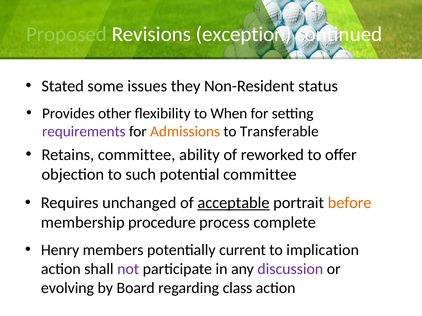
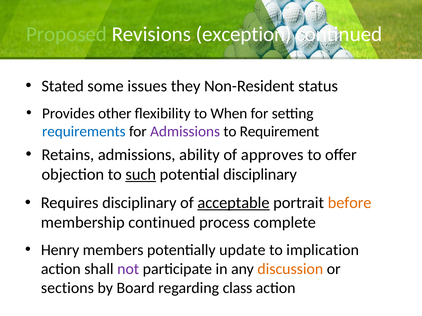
requirements colour: purple -> blue
Admissions at (185, 132) colour: orange -> purple
Transferable: Transferable -> Requirement
Retains committee: committee -> admissions
reworked: reworked -> approves
such underline: none -> present
potential committee: committee -> disciplinary
Requires unchanged: unchanged -> disciplinary
membership procedure: procedure -> continued
current: current -> update
discussion colour: purple -> orange
evolving: evolving -> sections
